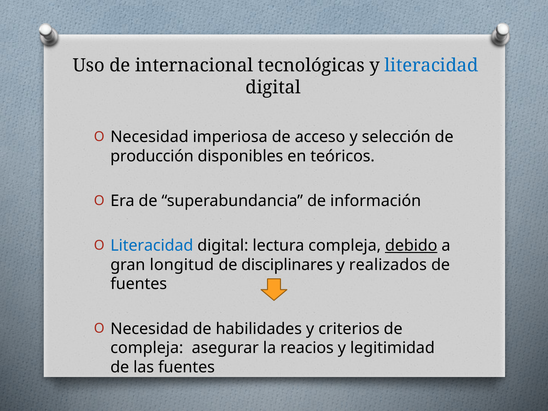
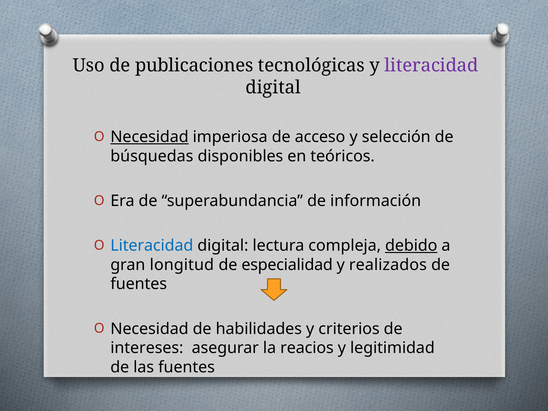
internacional: internacional -> publicaciones
literacidad at (432, 66) colour: blue -> purple
Necesidad at (149, 137) underline: none -> present
producción: producción -> búsquedas
disciplinares: disciplinares -> especialidad
compleja at (147, 348): compleja -> intereses
